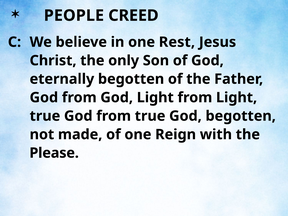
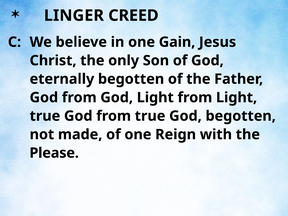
PEOPLE: PEOPLE -> LINGER
Rest: Rest -> Gain
